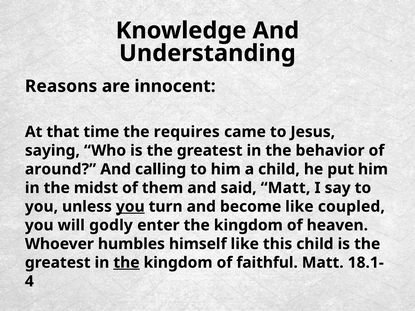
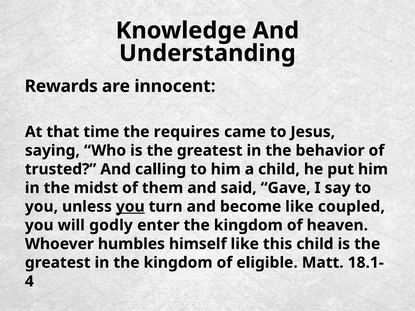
Reasons: Reasons -> Rewards
around: around -> trusted
said Matt: Matt -> Gave
the at (126, 263) underline: present -> none
faithful: faithful -> eligible
